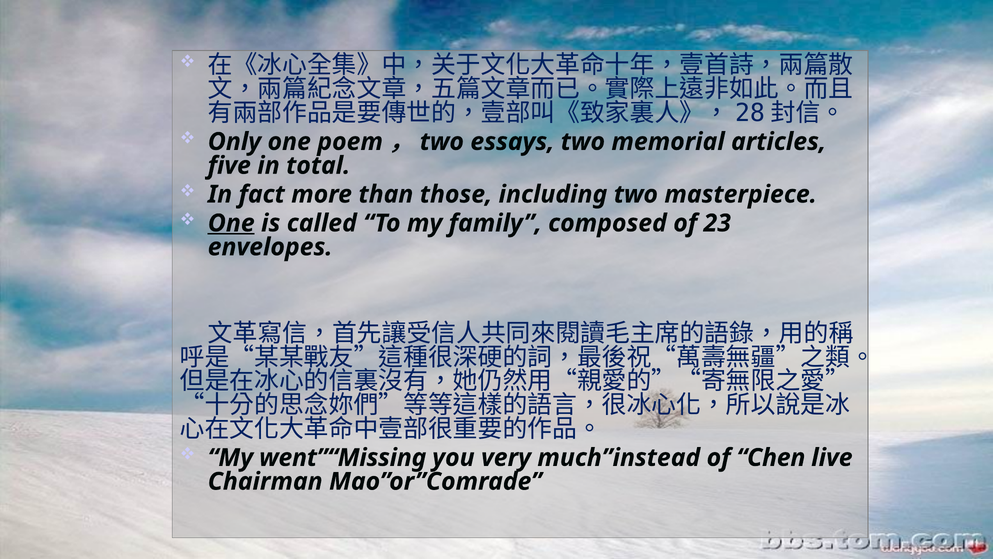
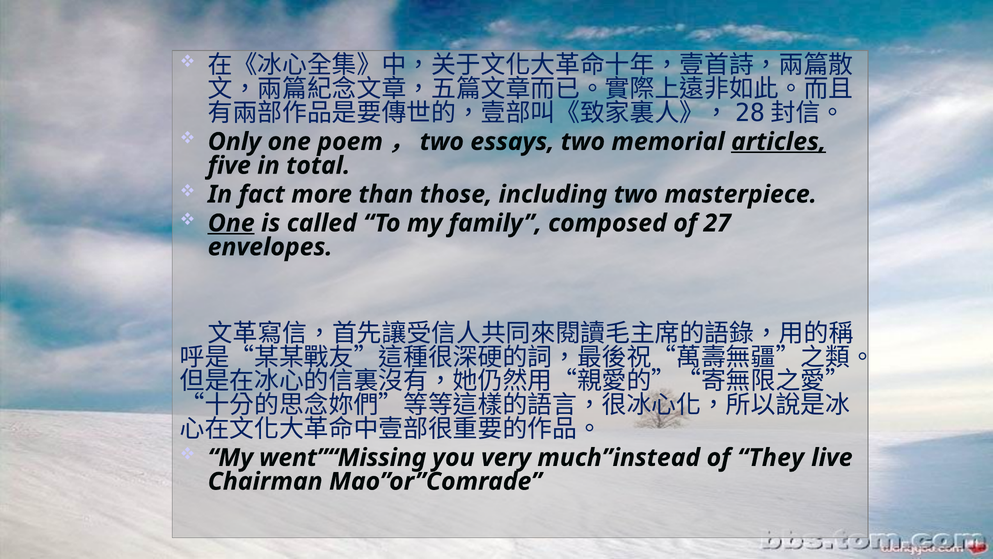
articles underline: none -> present
23: 23 -> 27
Chen: Chen -> They
